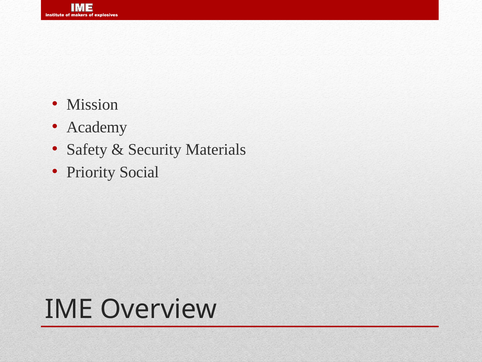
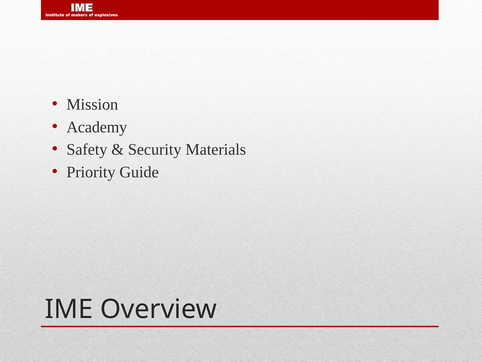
Social: Social -> Guide
